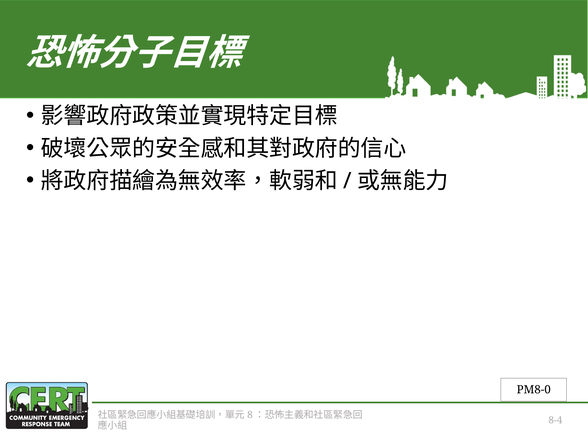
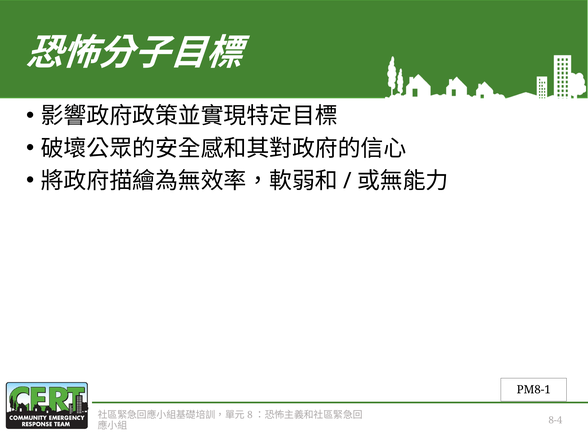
PM8-0: PM8-0 -> PM8-1
